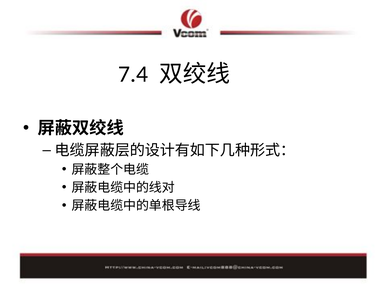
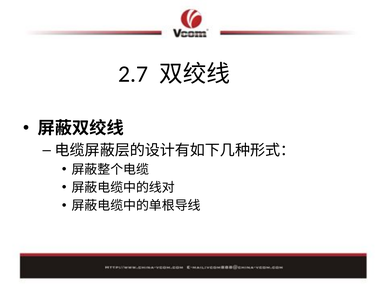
7.4: 7.4 -> 2.7
